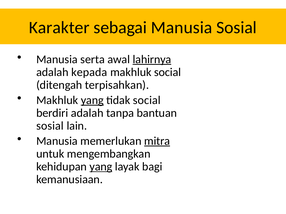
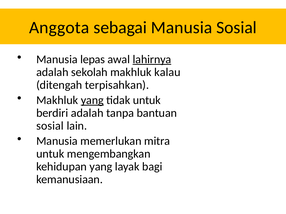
Karakter: Karakter -> Anggota
serta: serta -> lepas
kepada: kepada -> sekolah
makhluk social: social -> kalau
tidak social: social -> untuk
mitra underline: present -> none
yang at (101, 167) underline: present -> none
